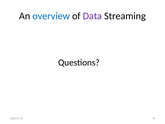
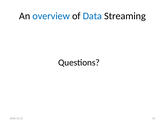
Data colour: purple -> blue
